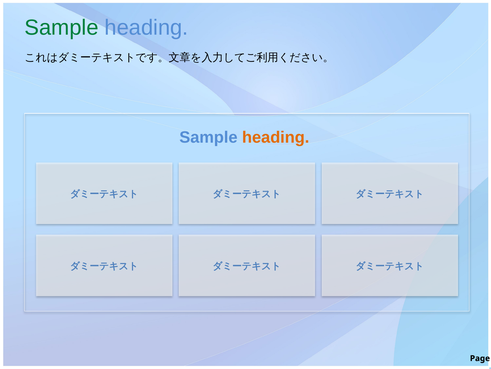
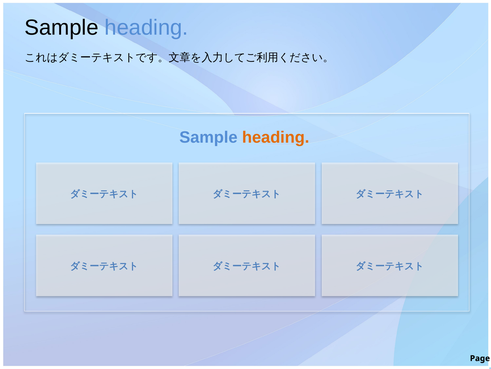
Sample at (62, 28) colour: green -> black
